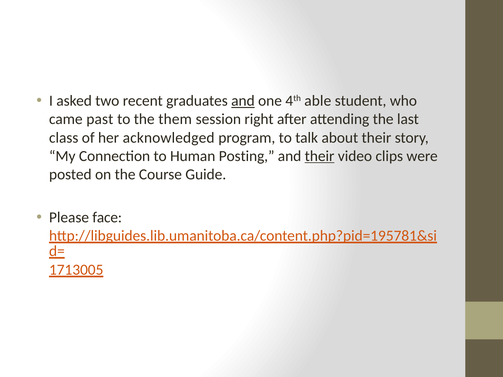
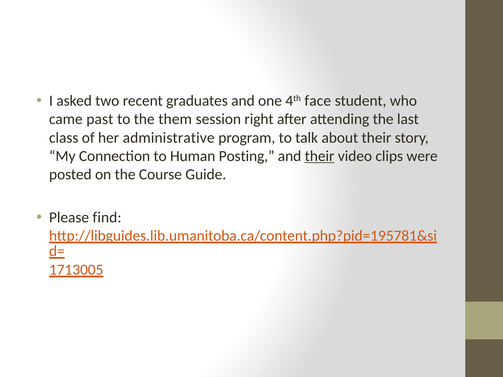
and at (243, 101) underline: present -> none
able: able -> face
acknowledged: acknowledged -> administrative
face: face -> find
